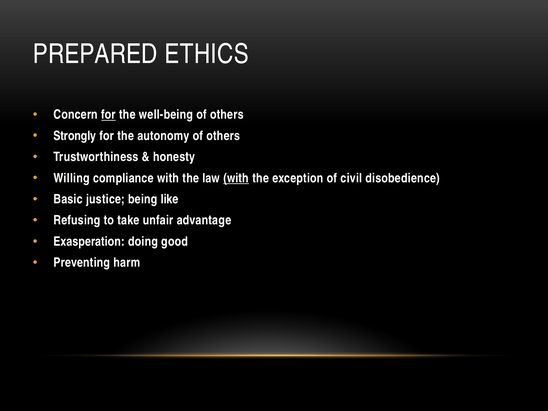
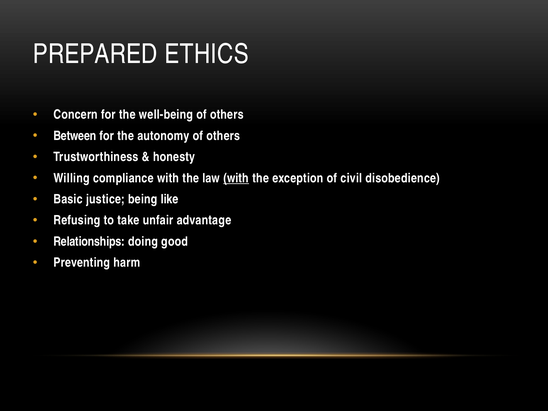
for at (108, 115) underline: present -> none
Strongly: Strongly -> Between
Exasperation: Exasperation -> Relationships
